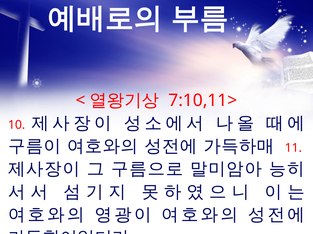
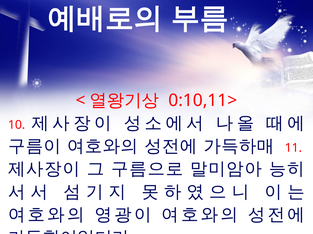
7:10,11>: 7:10,11> -> 0:10,11>
